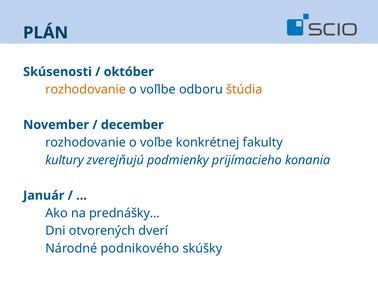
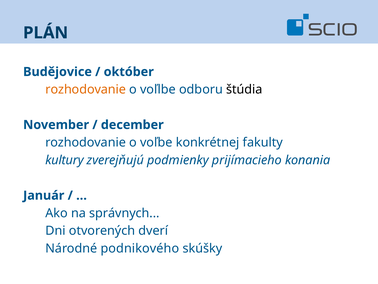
Skúsenosti: Skúsenosti -> Budějovice
štúdia colour: orange -> black
prednášky: prednášky -> správnych
